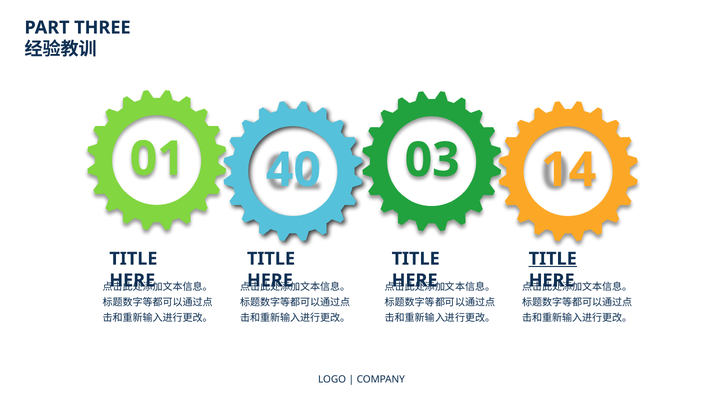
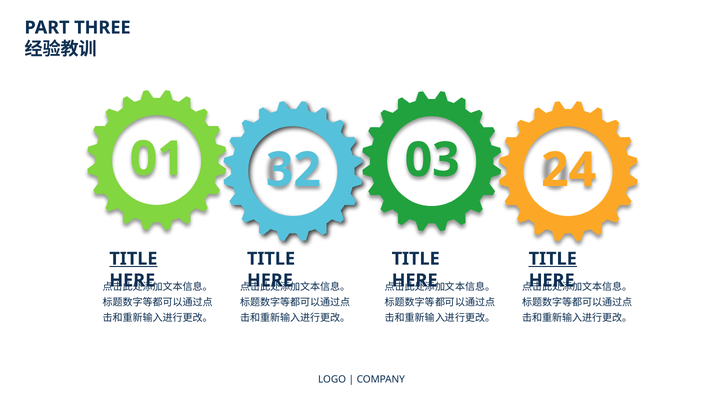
40: 40 -> 32
14: 14 -> 24
TITLE at (133, 259) underline: none -> present
